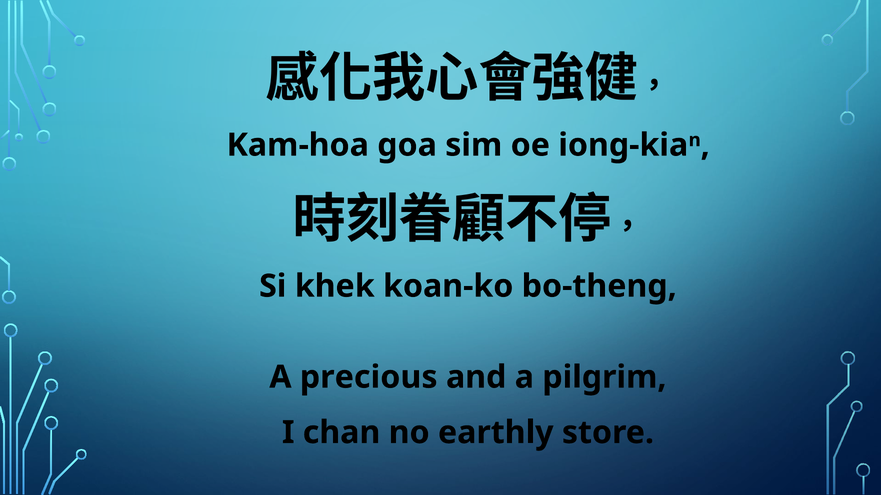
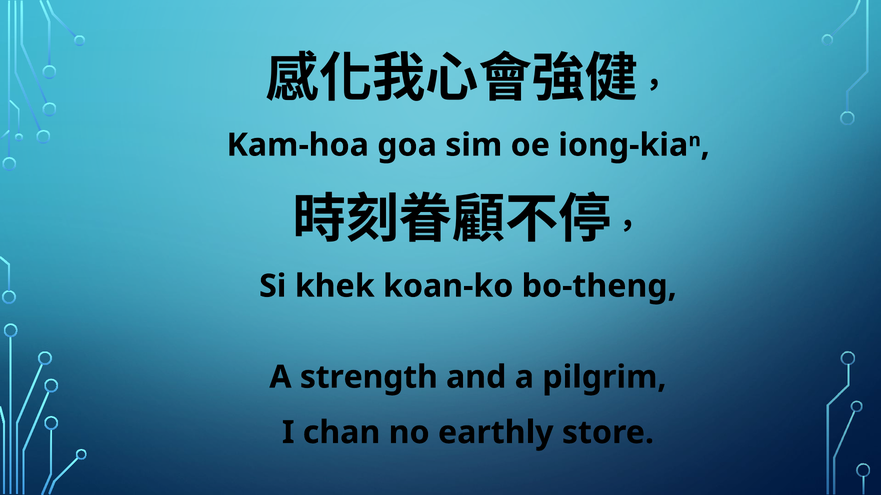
precious: precious -> strength
